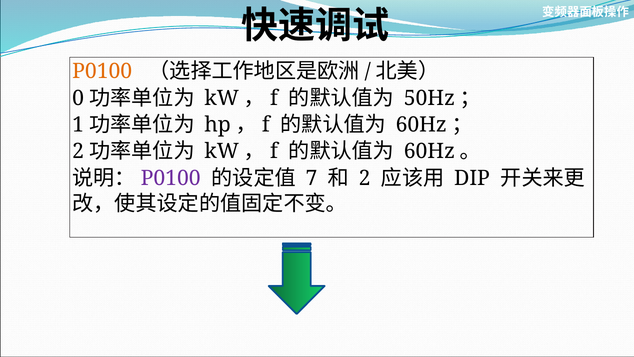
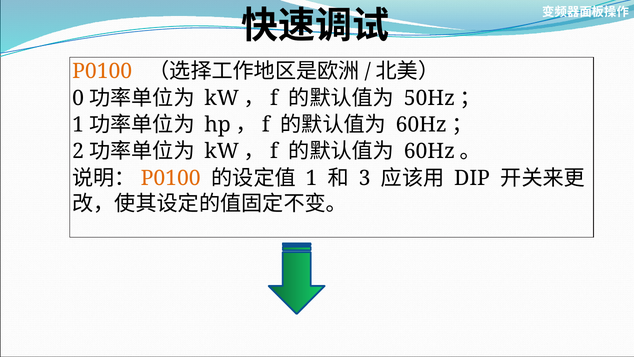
P0100 at (171, 178) colour: purple -> orange
7 at (311, 178): 7 -> 1
2 at (365, 178): 2 -> 3
